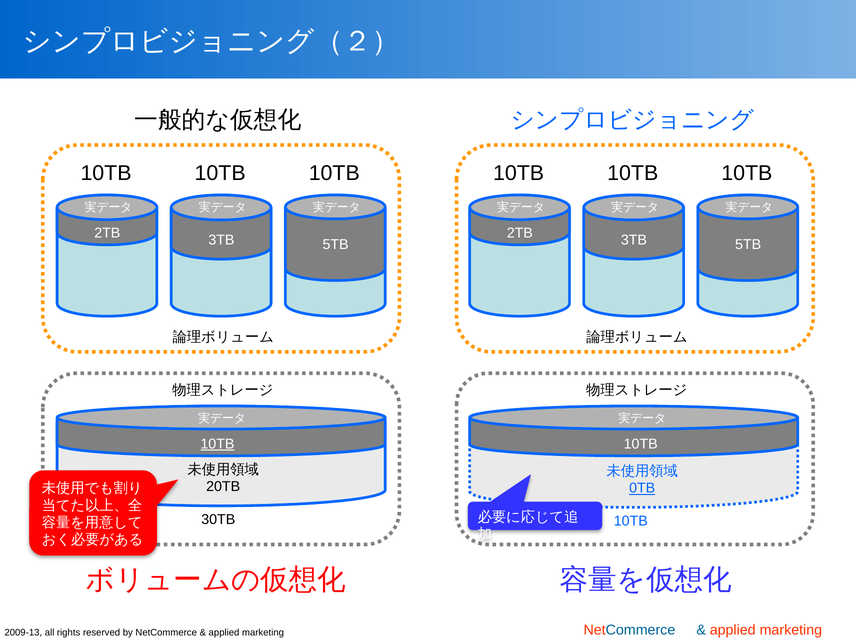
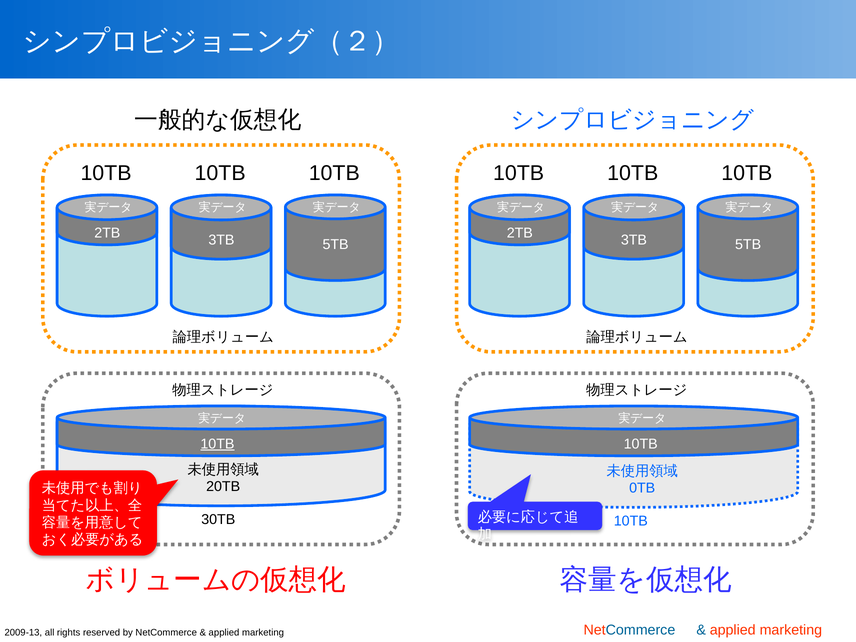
0TB underline: present -> none
